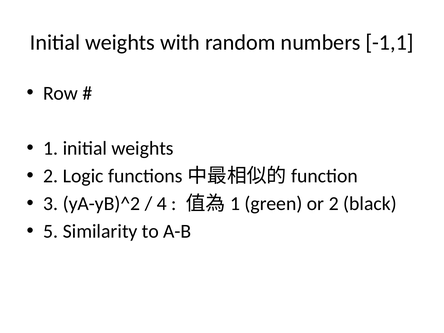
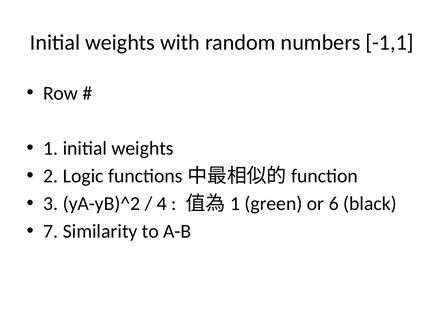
or 2: 2 -> 6
5: 5 -> 7
